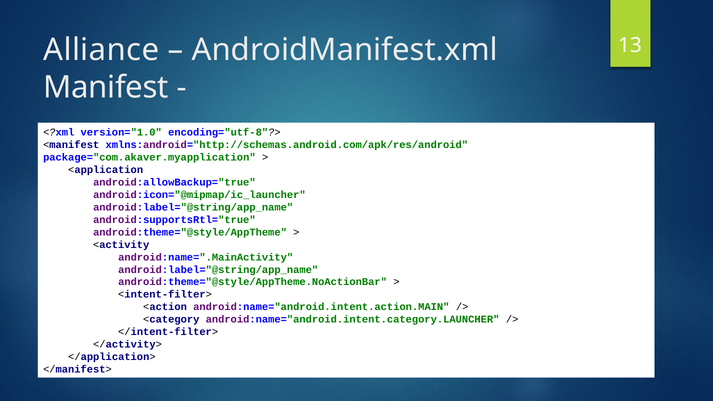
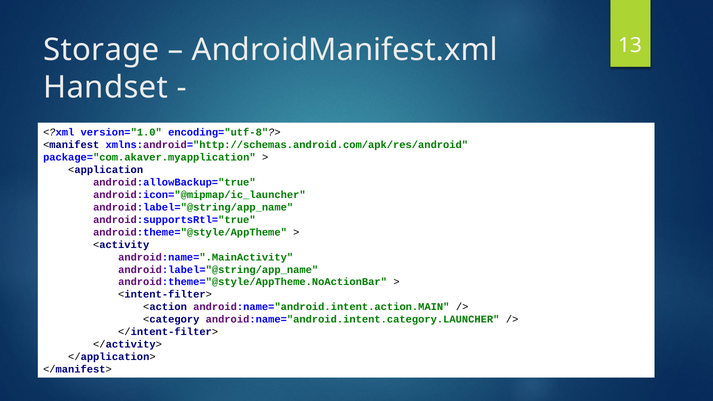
Alliance: Alliance -> Storage
Manifest: Manifest -> Handset
